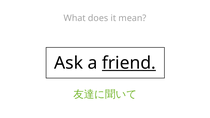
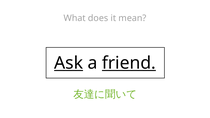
Ask underline: none -> present
